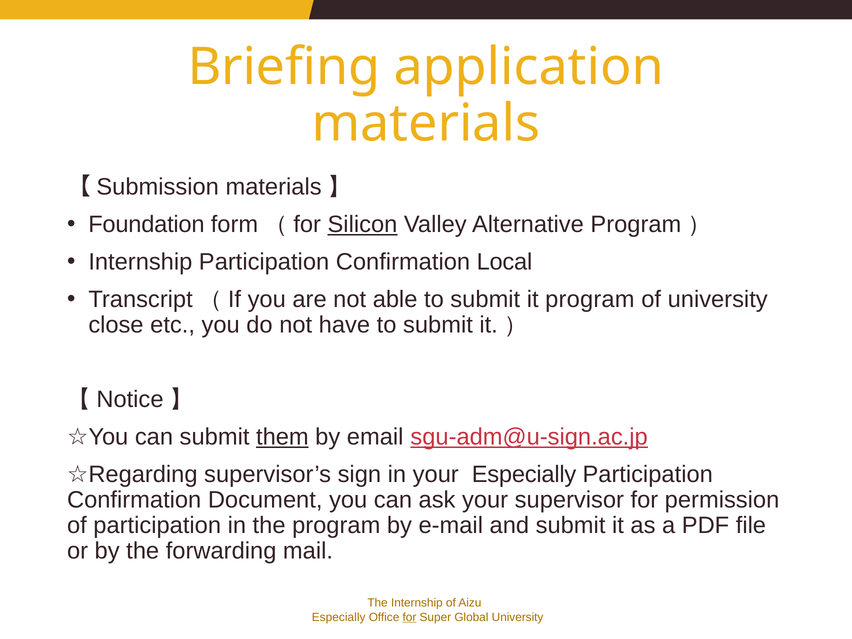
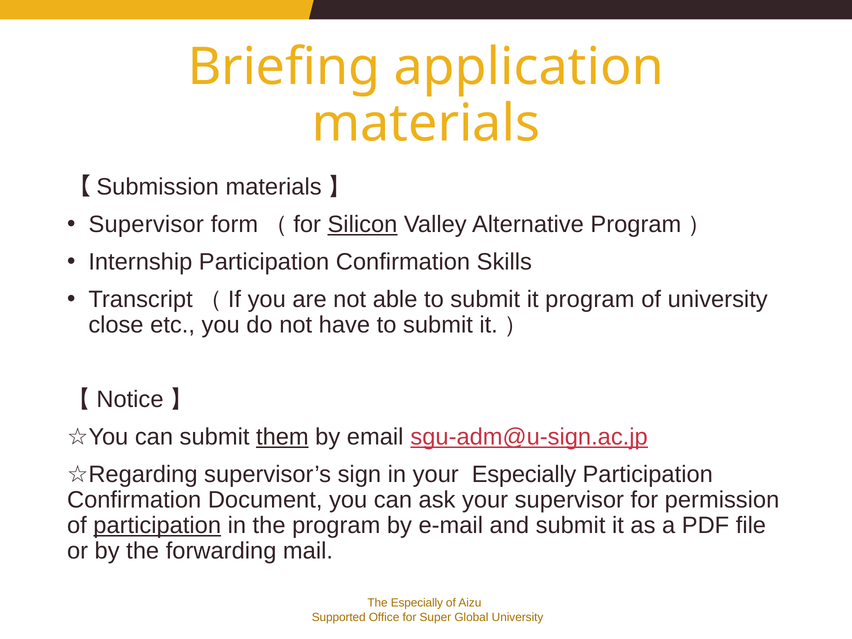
Foundation at (146, 224): Foundation -> Supervisor
Local: Local -> Skills
participation at (157, 525) underline: none -> present
The Internship: Internship -> Especially
Especially at (339, 617): Especially -> Supported
for at (409, 617) underline: present -> none
